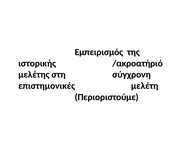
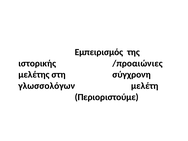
/ακροατήριό: /ακροατήριό -> /προαιώνιες
επιστημονικές: επιστημονικές -> γλωσσολόγων
